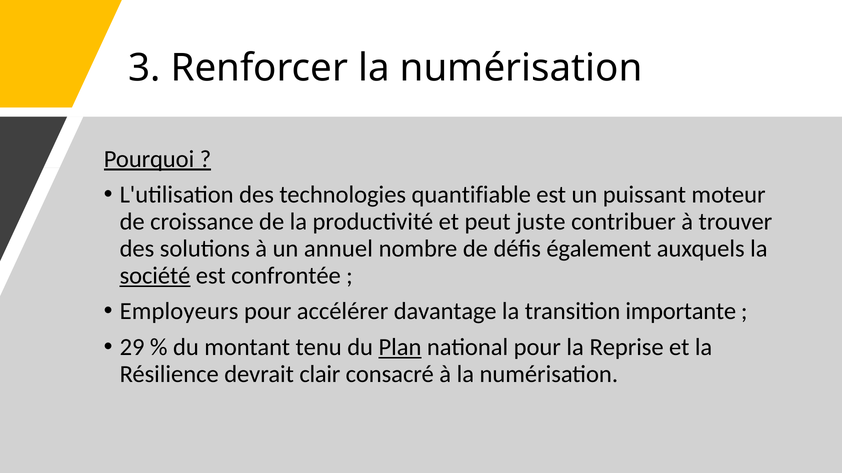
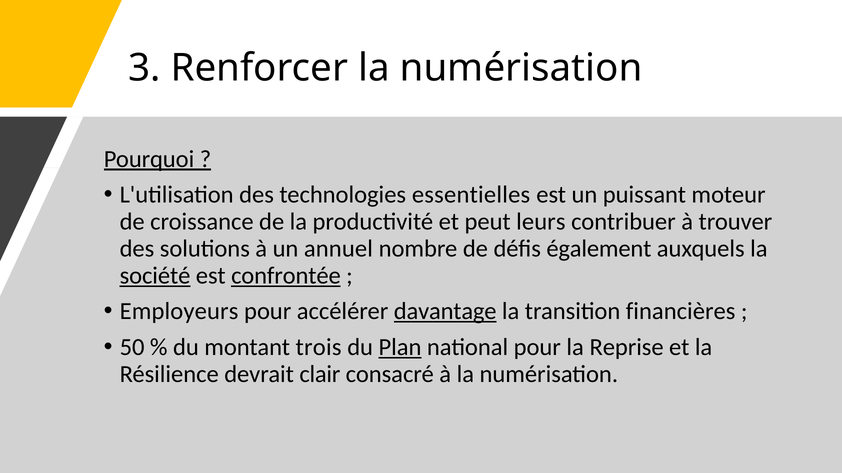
quantifiable: quantifiable -> essentielles
juste: juste -> leurs
confrontée underline: none -> present
davantage underline: none -> present
importante: importante -> financières
29: 29 -> 50
tenu: tenu -> trois
